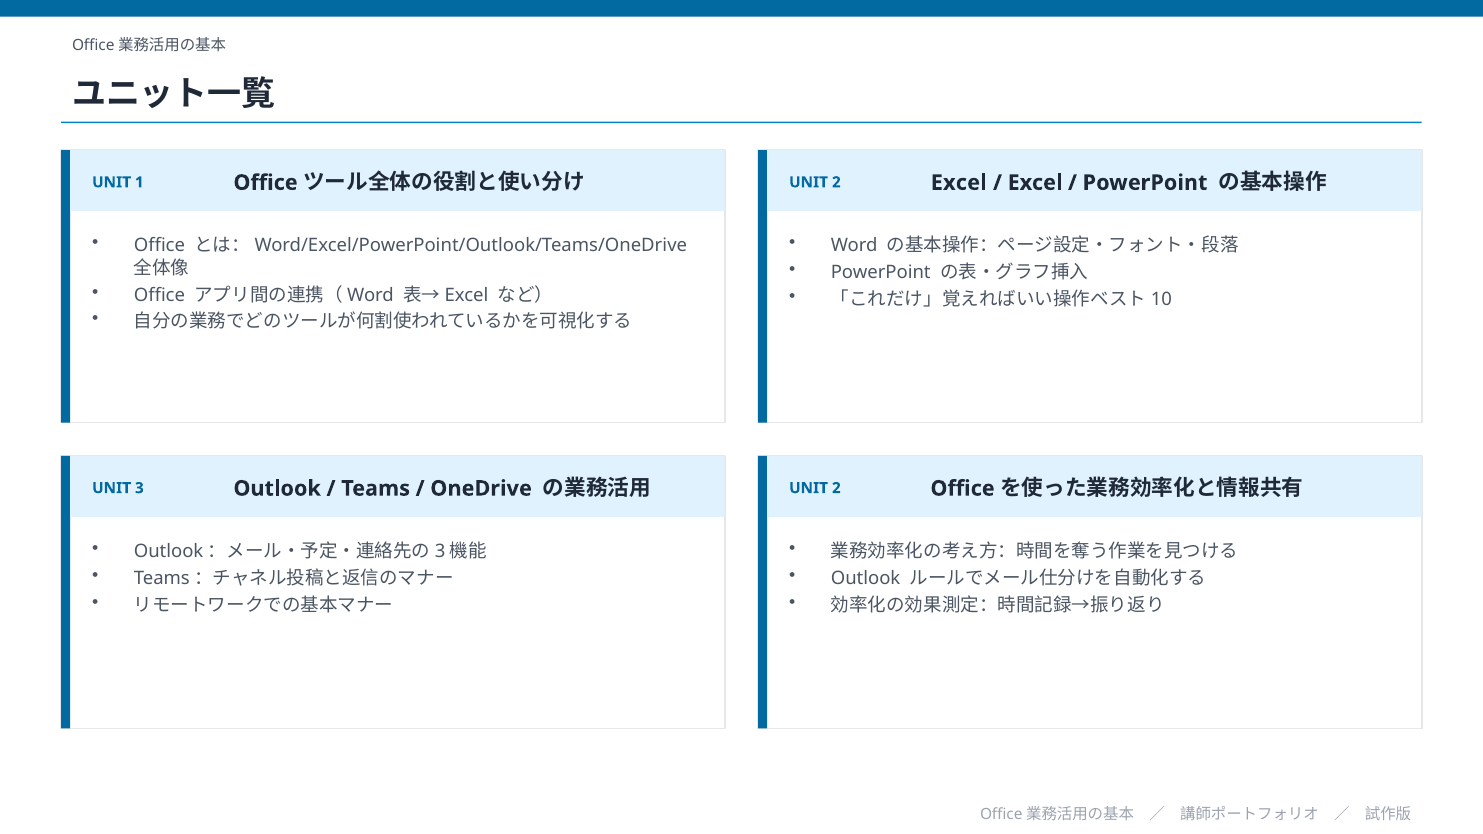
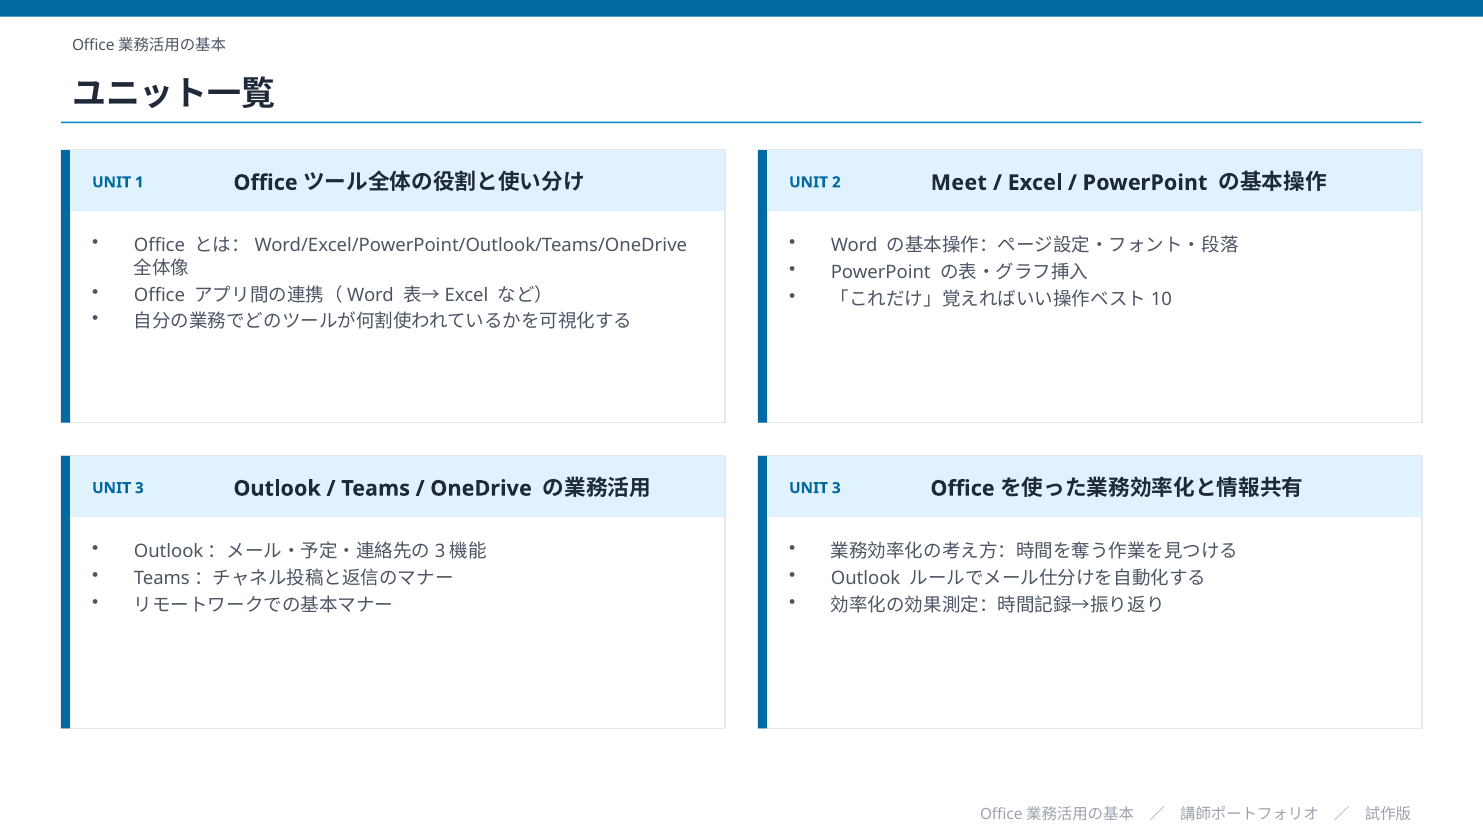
2 Excel: Excel -> Meet
2 at (836, 488): 2 -> 3
